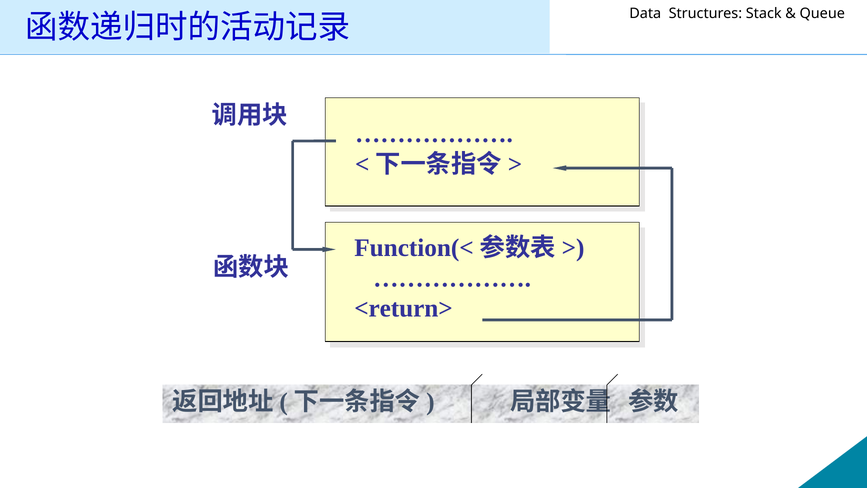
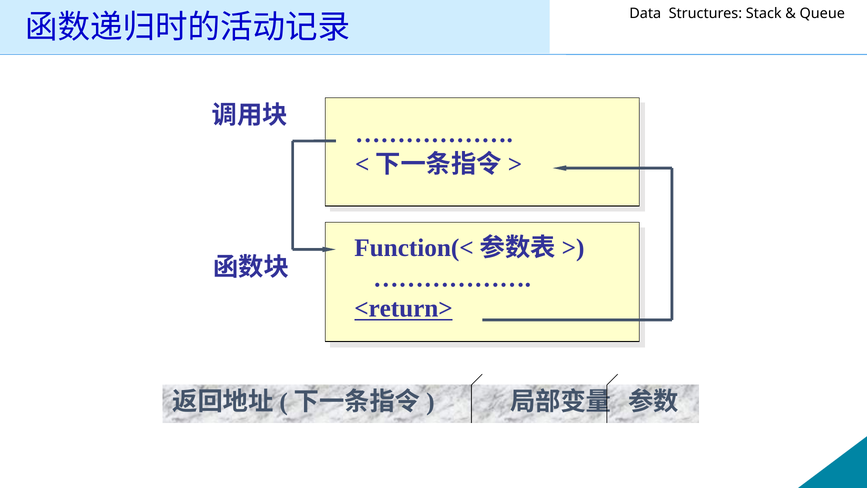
<return> underline: none -> present
